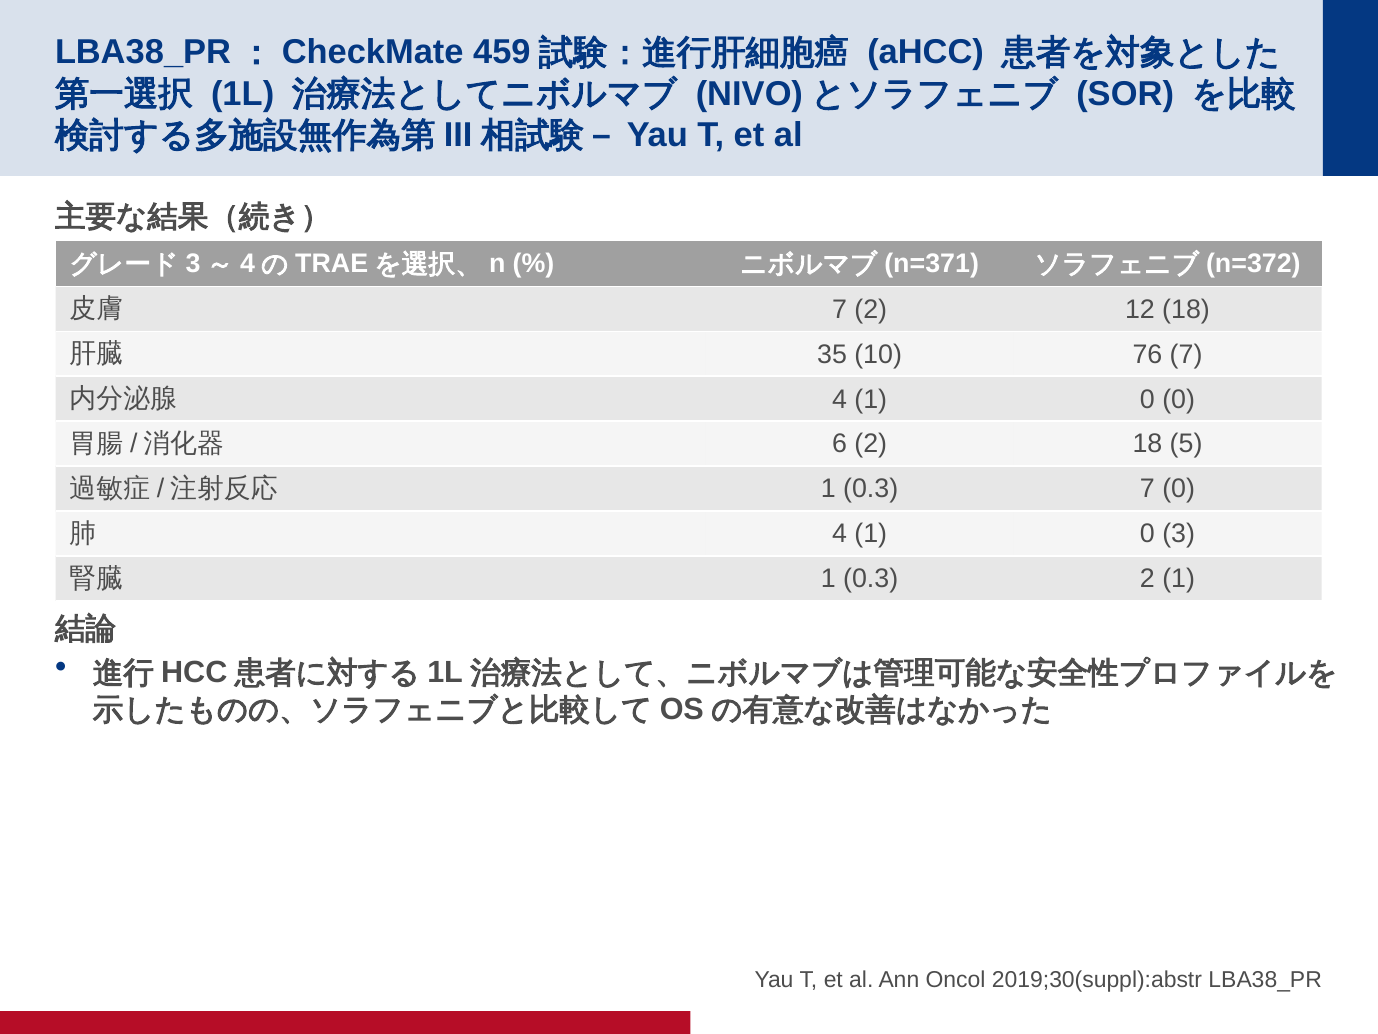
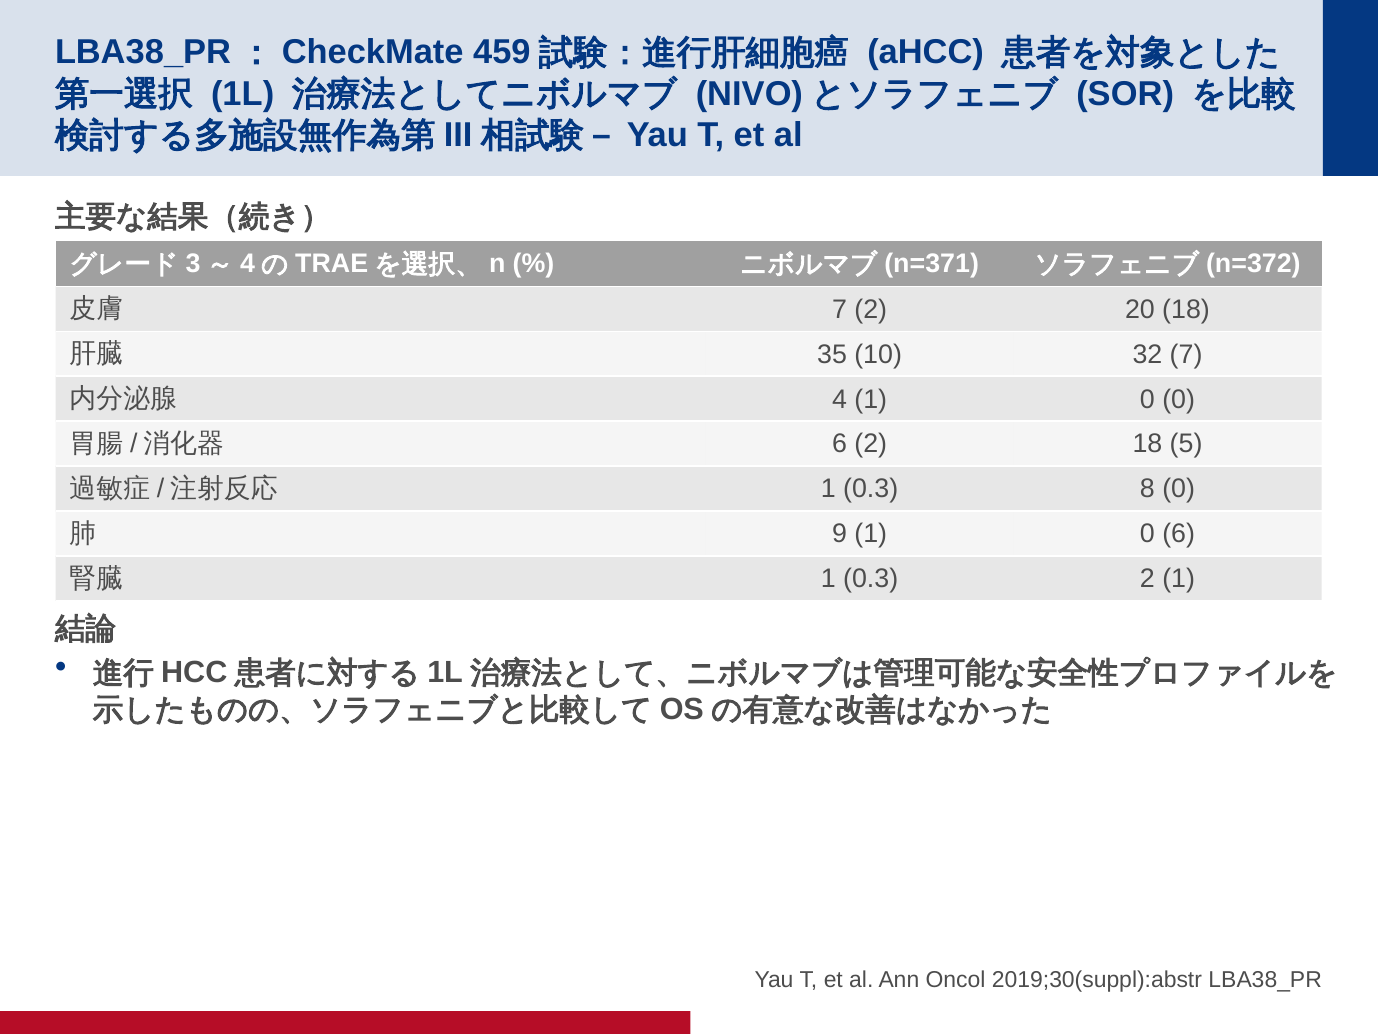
12: 12 -> 20
76: 76 -> 32
0.3 7: 7 -> 8
4 at (840, 534): 4 -> 9
0 3: 3 -> 6
